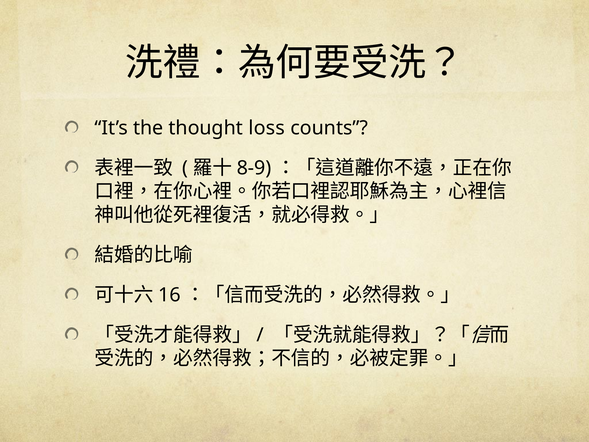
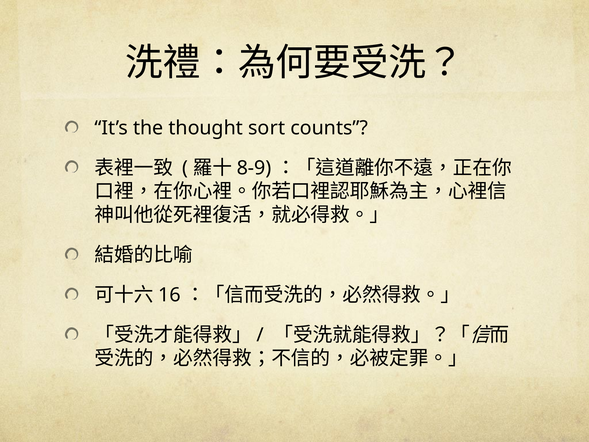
loss: loss -> sort
